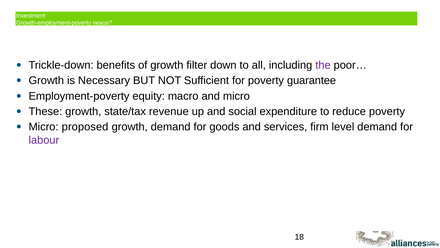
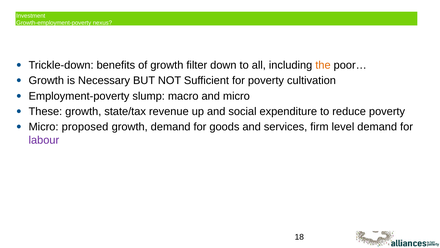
the colour: purple -> orange
guarantee: guarantee -> cultivation
equity: equity -> slump
